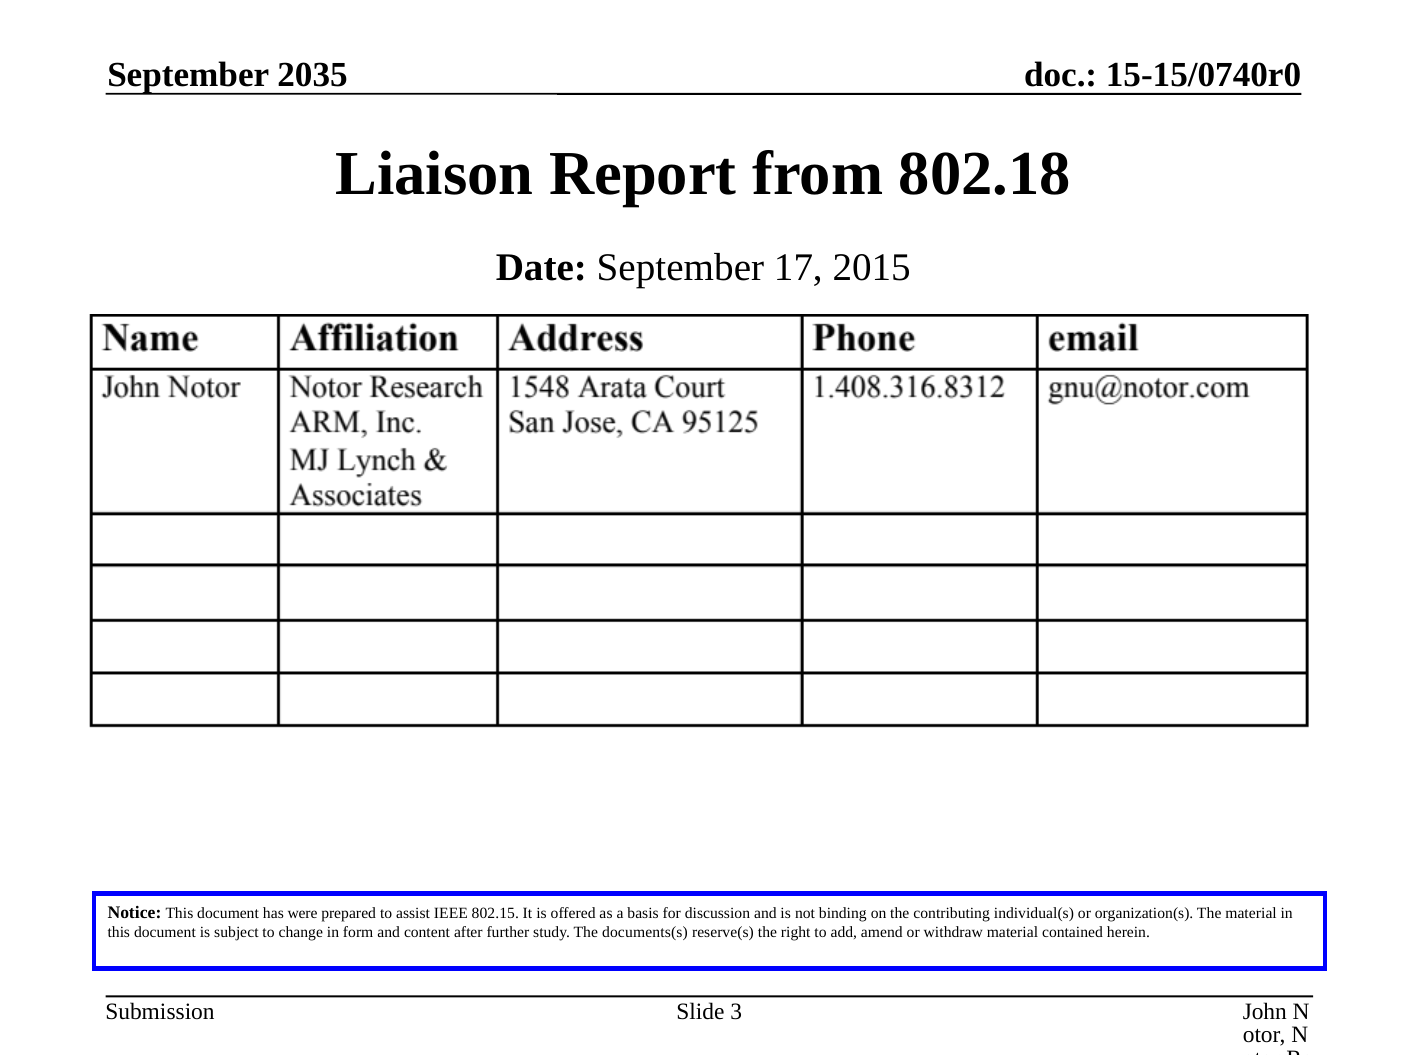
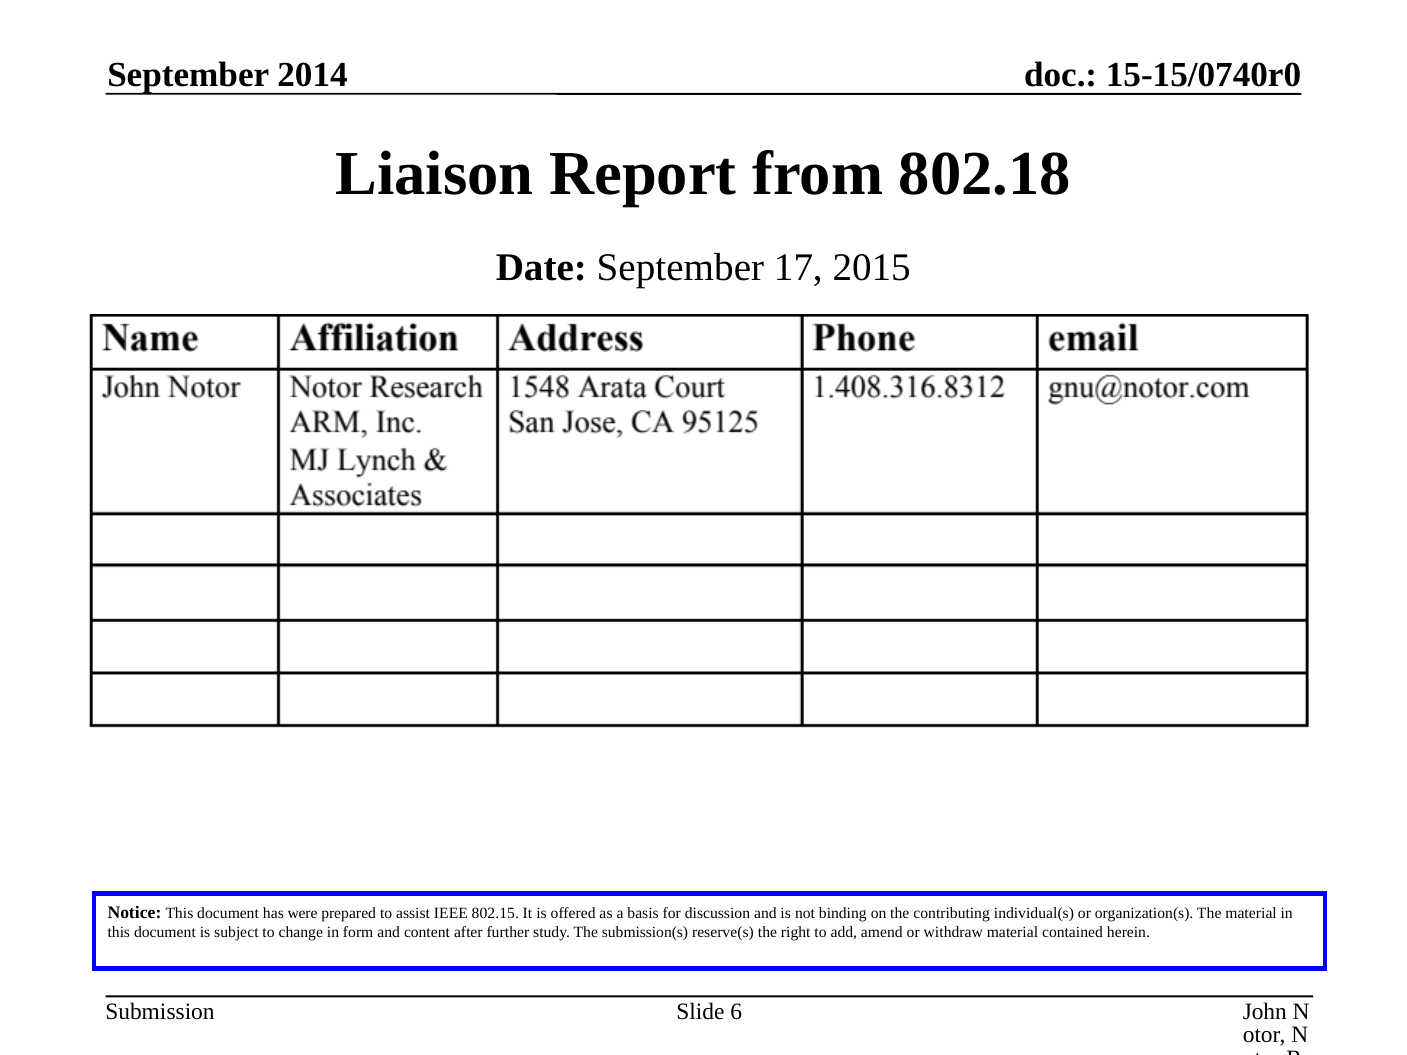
2035: 2035 -> 2014
documents(s: documents(s -> submission(s
3: 3 -> 6
